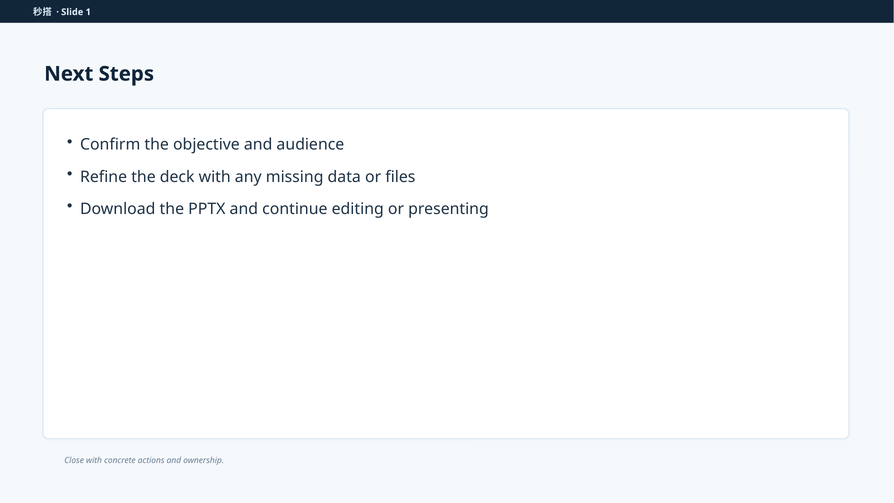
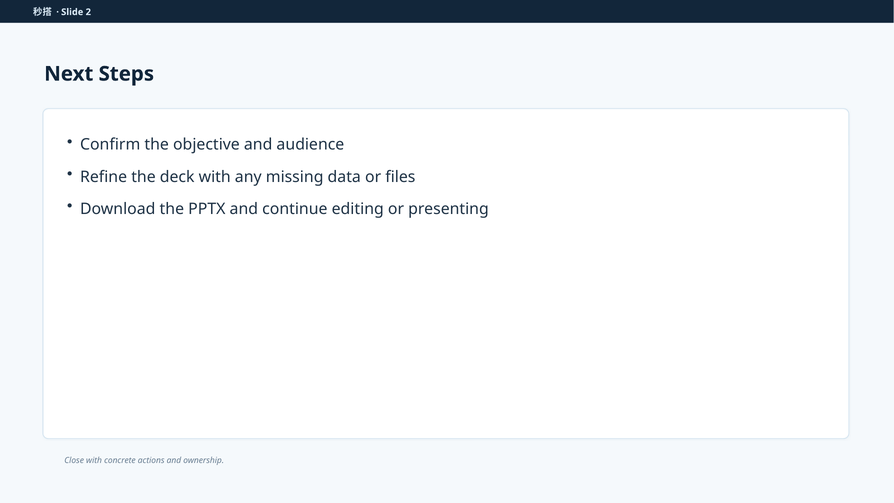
1: 1 -> 2
